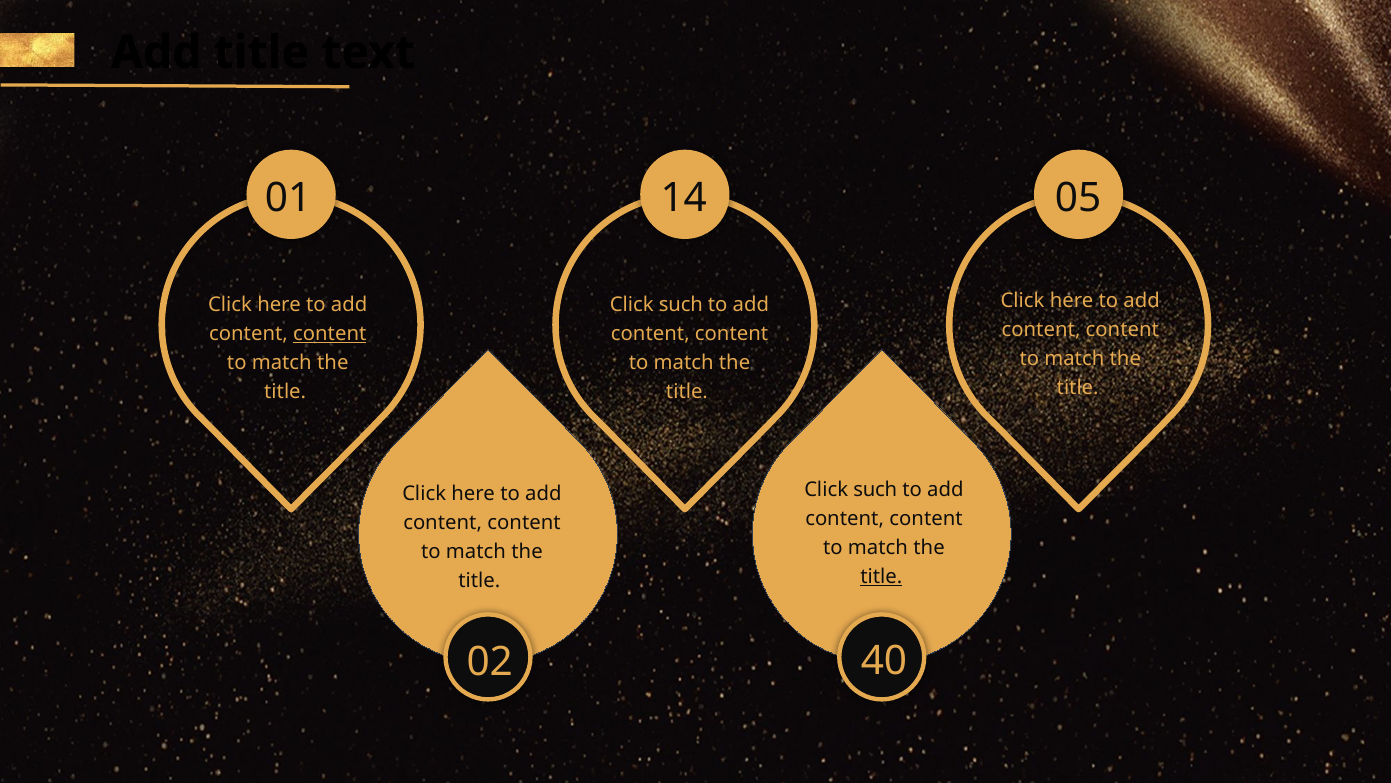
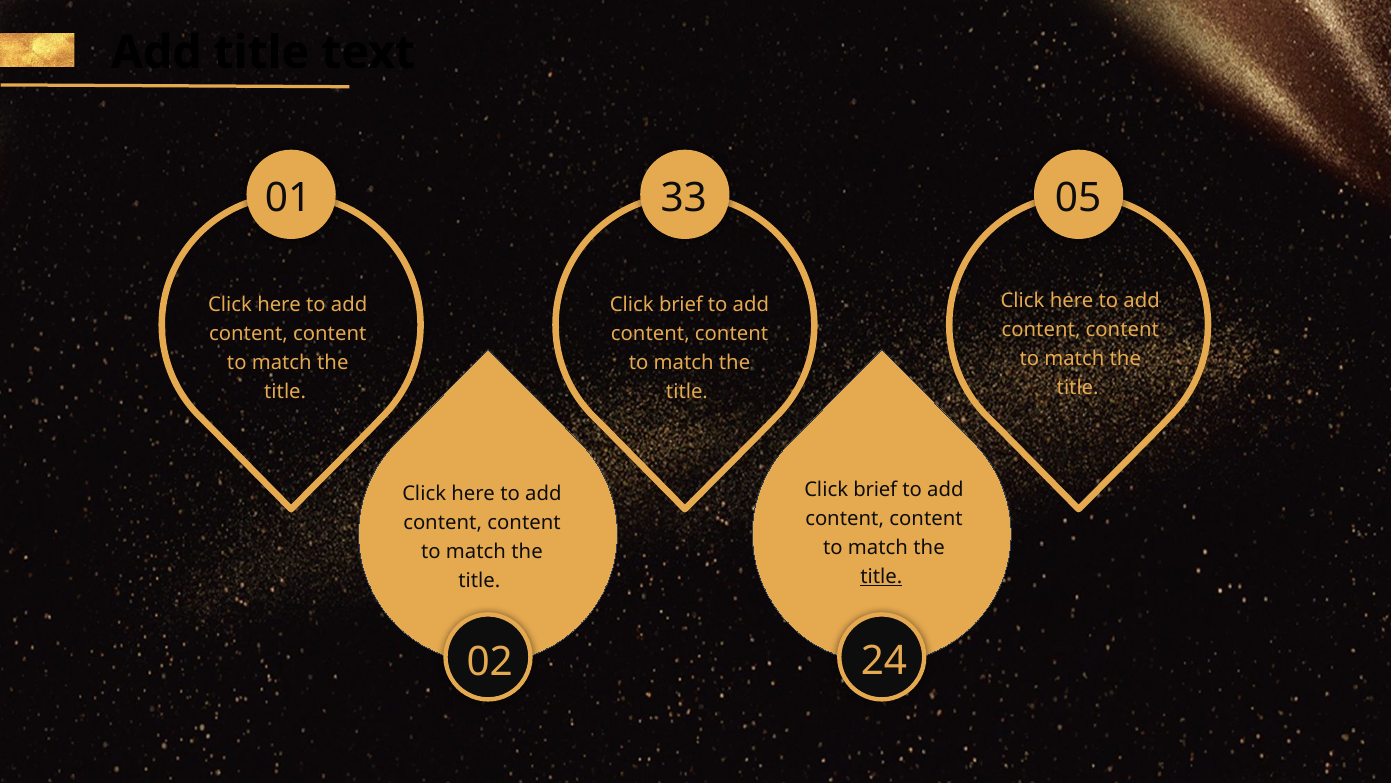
14: 14 -> 33
such at (681, 304): such -> brief
content at (330, 333) underline: present -> none
such at (875, 489): such -> brief
40: 40 -> 24
